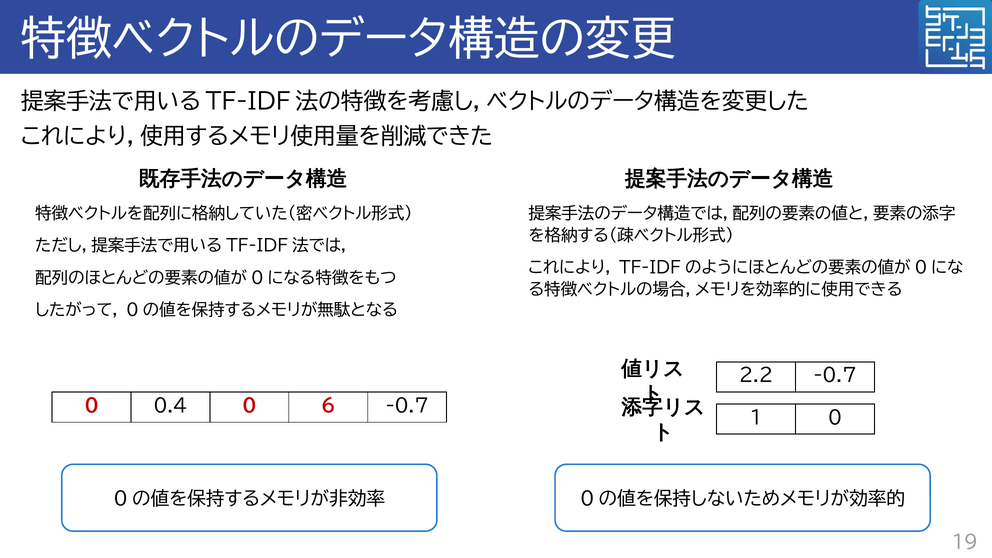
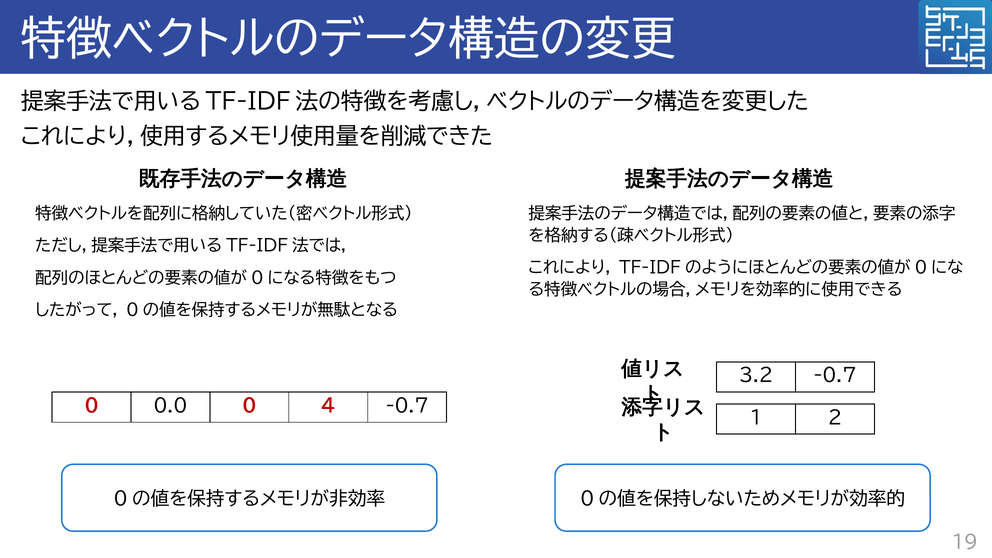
2.2: 2.2 -> 3.2
0.4: 0.4 -> 0.0
6: 6 -> 4
1 0: 0 -> 2
